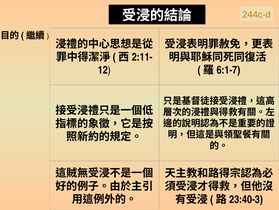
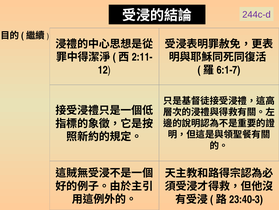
244c-d colour: orange -> purple
